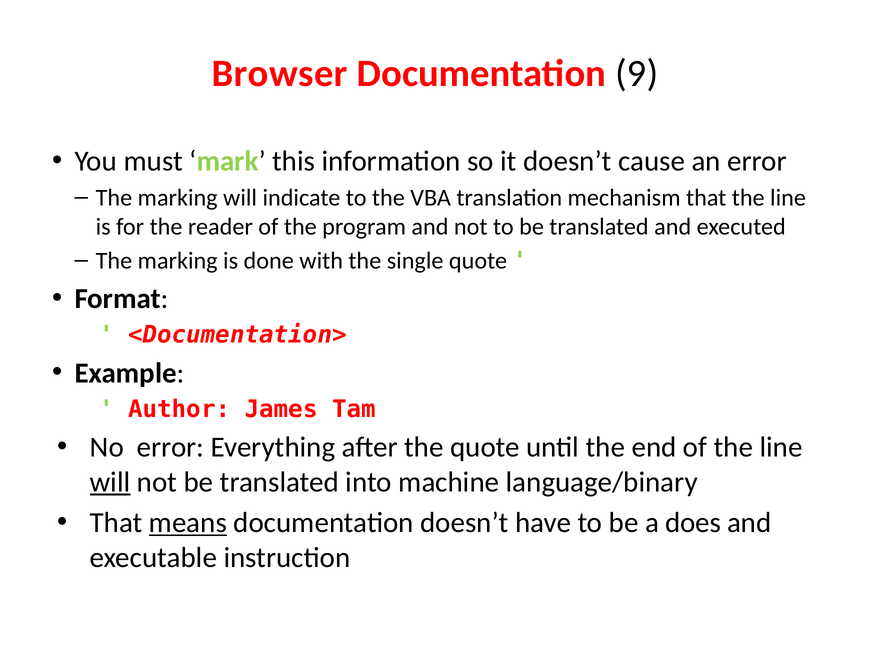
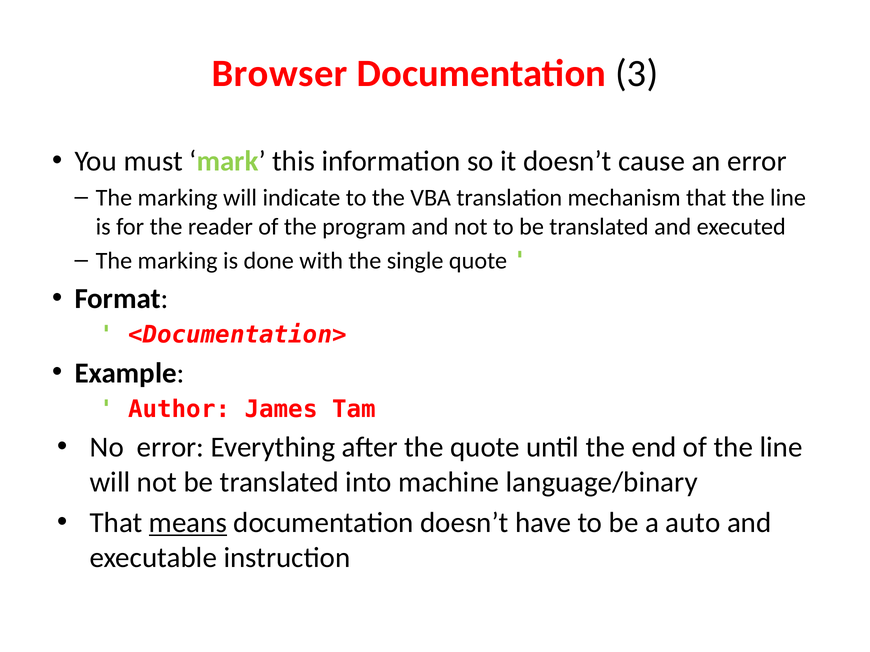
9: 9 -> 3
will at (110, 482) underline: present -> none
does: does -> auto
